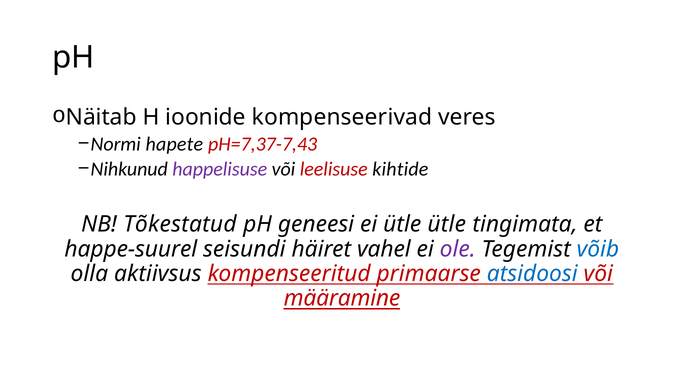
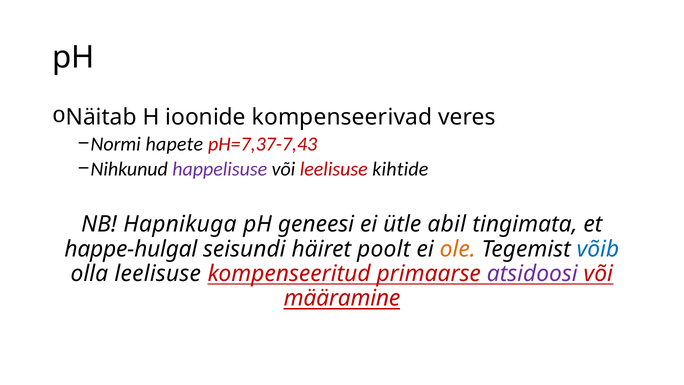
Tõkestatud: Tõkestatud -> Hapnikuga
ütle ütle: ütle -> abil
happe-suurel: happe-suurel -> happe-hulgal
vahel: vahel -> poolt
ole colour: purple -> orange
olla aktiivsus: aktiivsus -> leelisuse
atsidoosi colour: blue -> purple
